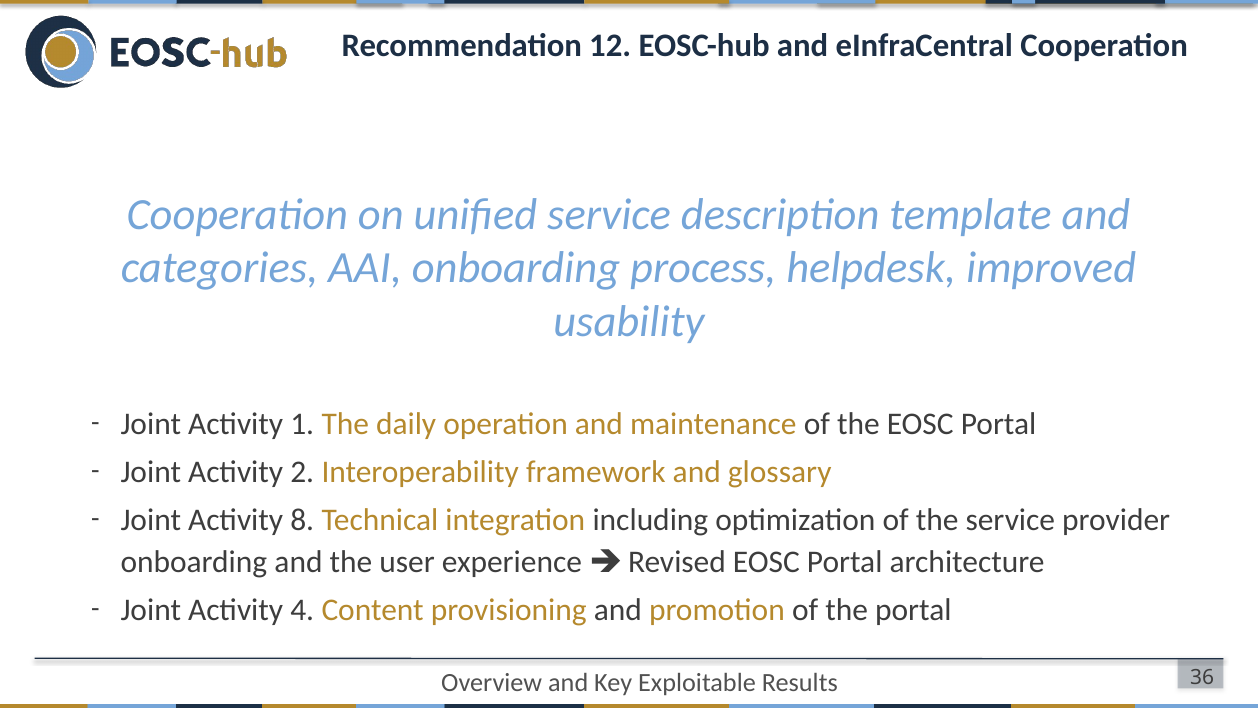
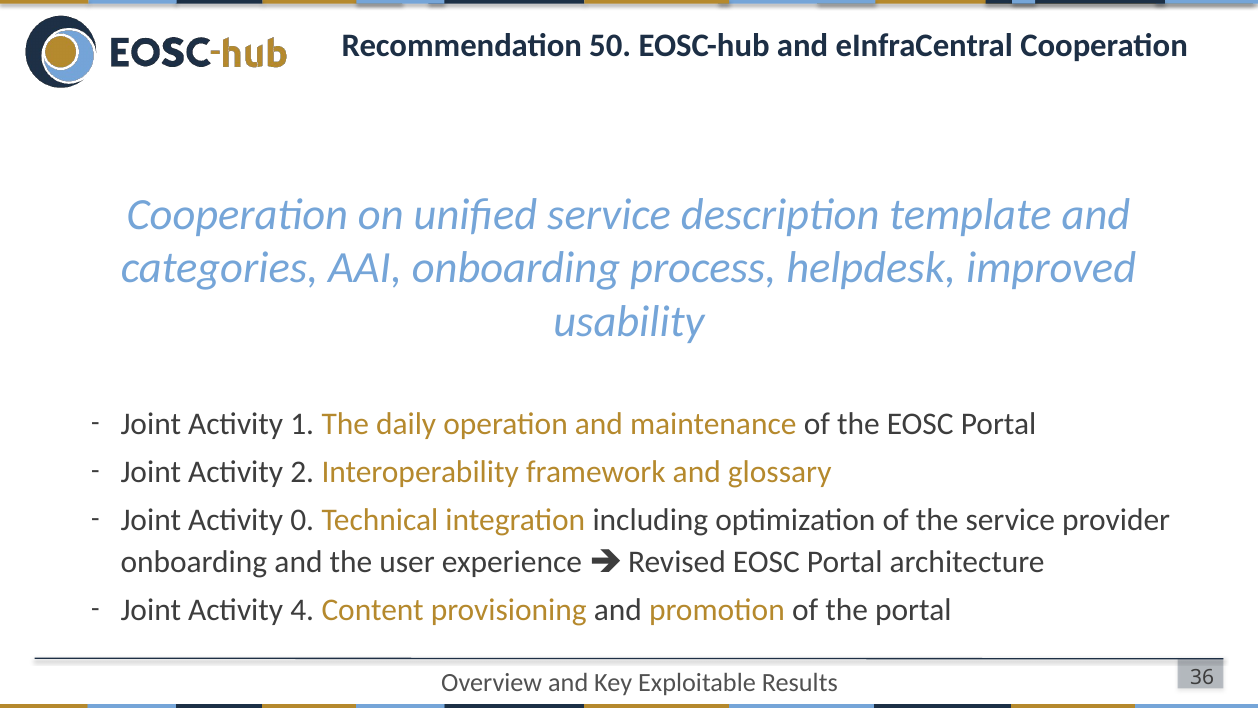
12: 12 -> 50
8: 8 -> 0
